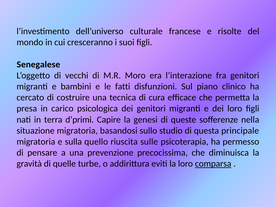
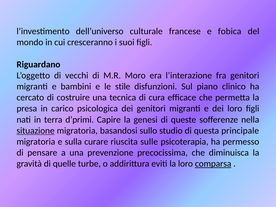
risolte: risolte -> fobica
Senegalese: Senegalese -> Riguardano
fatti: fatti -> stile
situazione underline: none -> present
quello: quello -> curare
